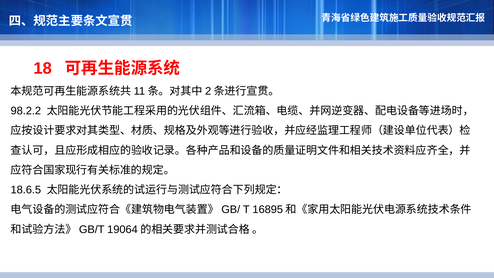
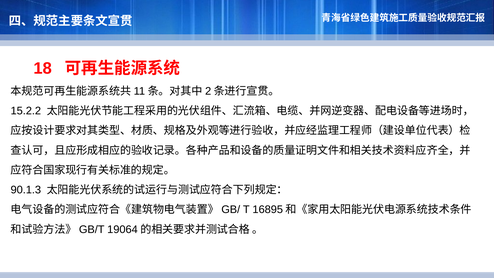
98.2.2: 98.2.2 -> 15.2.2
18.6.5: 18.6.5 -> 90.1.3
